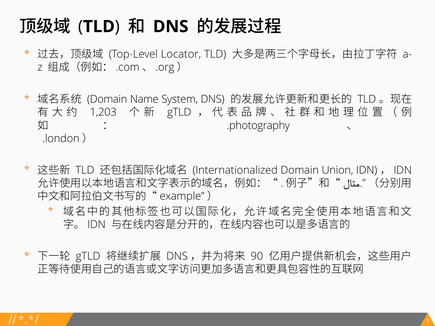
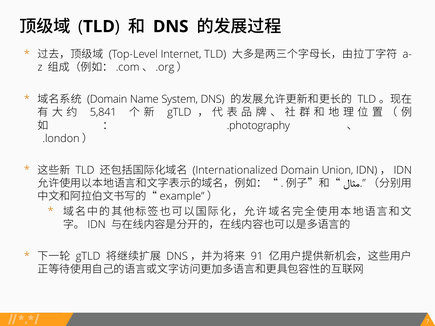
Locator: Locator -> Internet
1,203: 1,203 -> 5,841
90: 90 -> 91
